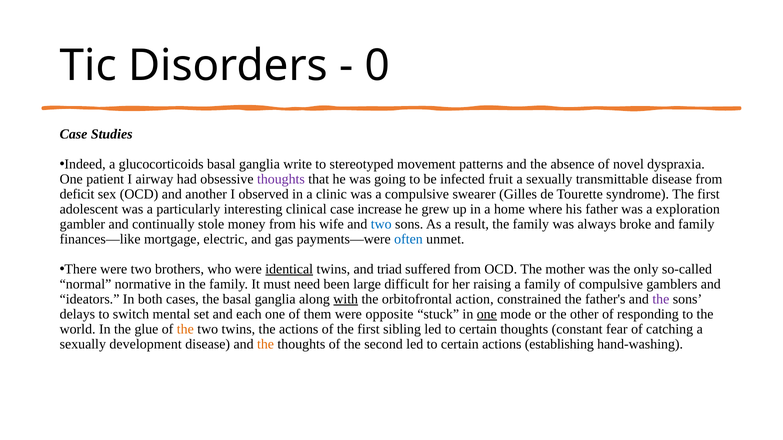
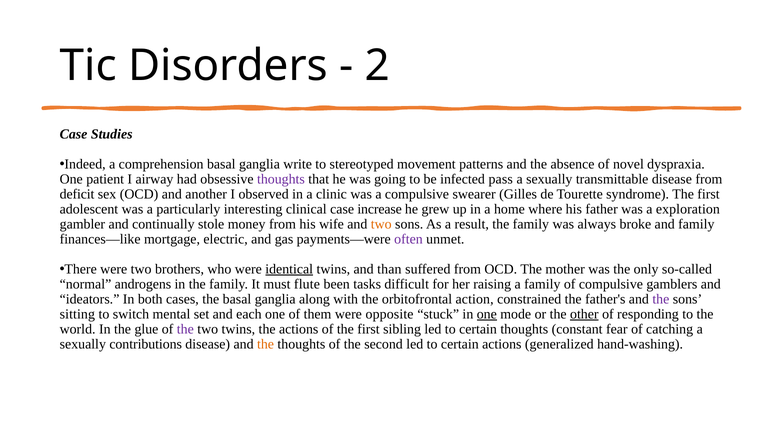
0: 0 -> 2
glucocorticoids: glucocorticoids -> comprehension
fruit: fruit -> pass
two at (381, 224) colour: blue -> orange
often colour: blue -> purple
triad: triad -> than
normative: normative -> androgens
need: need -> flute
large: large -> tasks
with underline: present -> none
delays: delays -> sitting
other underline: none -> present
the at (185, 329) colour: orange -> purple
development: development -> contributions
establishing: establishing -> generalized
